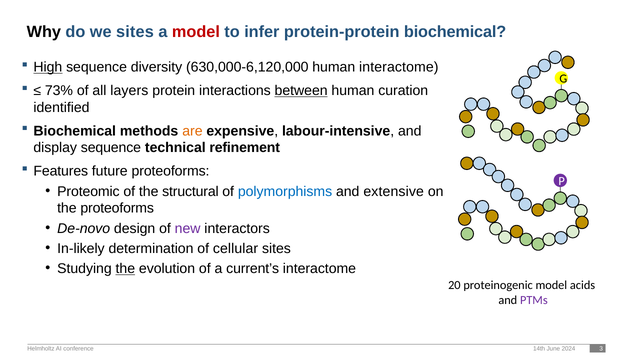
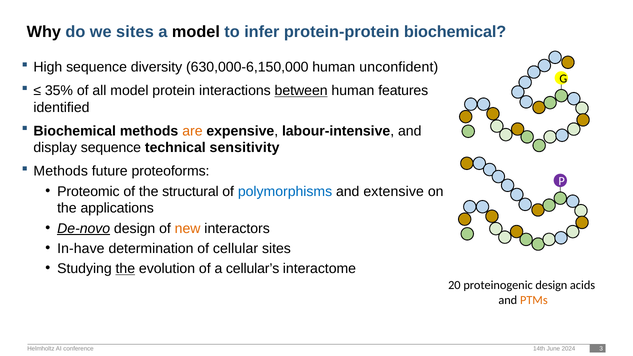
model at (196, 32) colour: red -> black
High underline: present -> none
630,000-6,120,000: 630,000-6,120,000 -> 630,000-6,150,000
human interactome: interactome -> unconfident
73%: 73% -> 35%
all layers: layers -> model
curation: curation -> features
refinement: refinement -> sensitivity
Features at (61, 171): Features -> Methods
the proteoforms: proteoforms -> applications
De-novo underline: none -> present
new colour: purple -> orange
In-likely: In-likely -> In-have
current’s: current’s -> cellular’s
proteinogenic model: model -> design
PTMs colour: purple -> orange
